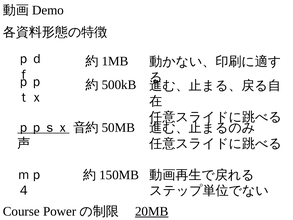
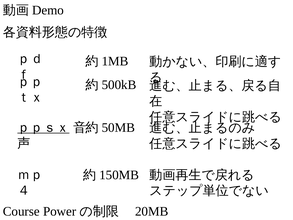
20MB underline: present -> none
